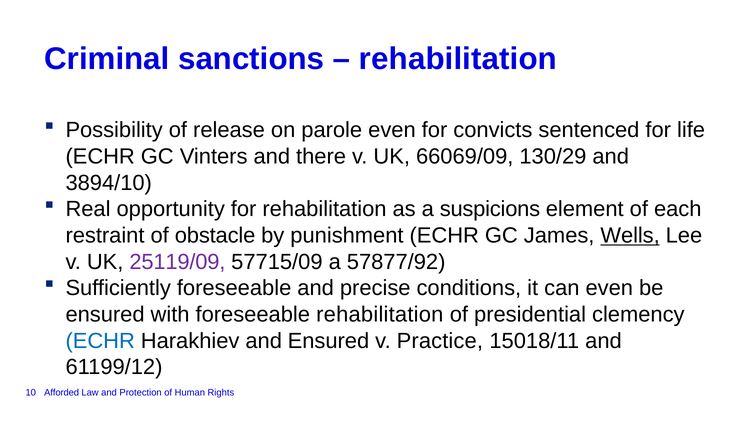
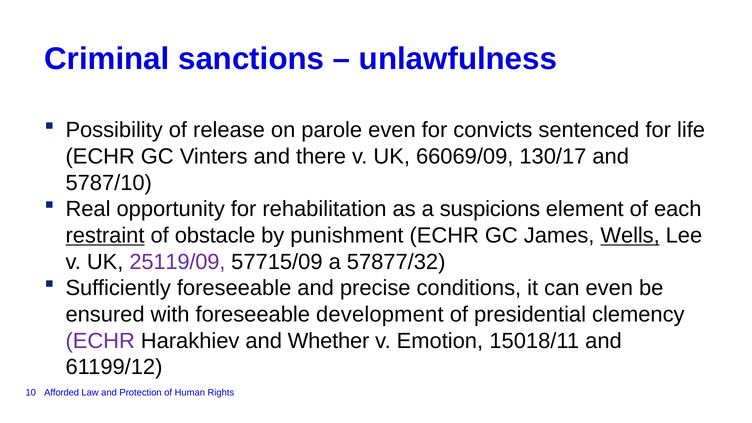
rehabilitation at (458, 59): rehabilitation -> unlawfulness
130/29: 130/29 -> 130/17
3894/10: 3894/10 -> 5787/10
restraint underline: none -> present
57877/92: 57877/92 -> 57877/32
foreseeable rehabilitation: rehabilitation -> development
ECHR at (100, 341) colour: blue -> purple
and Ensured: Ensured -> Whether
Practice: Practice -> Emotion
